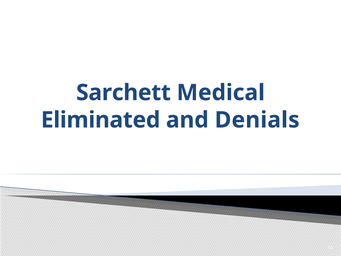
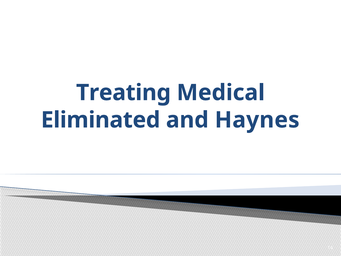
Sarchett: Sarchett -> Treating
Denials: Denials -> Haynes
